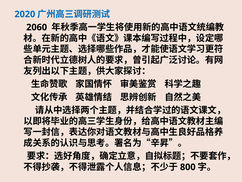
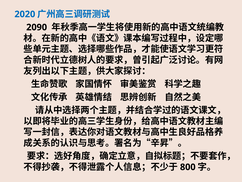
2060: 2060 -> 2090
